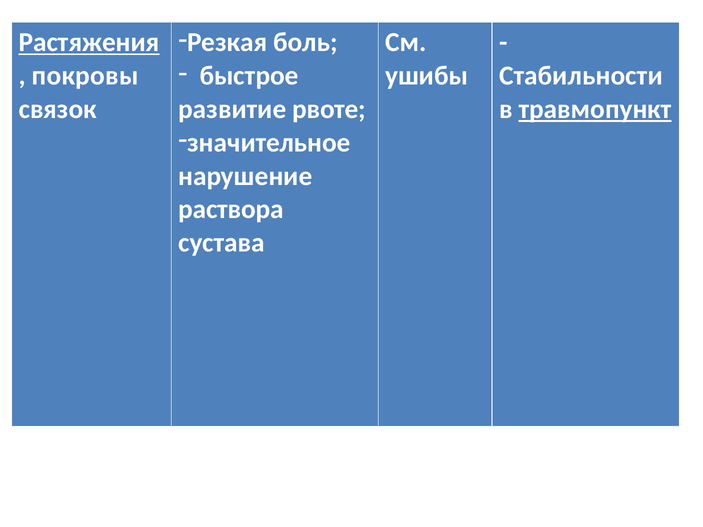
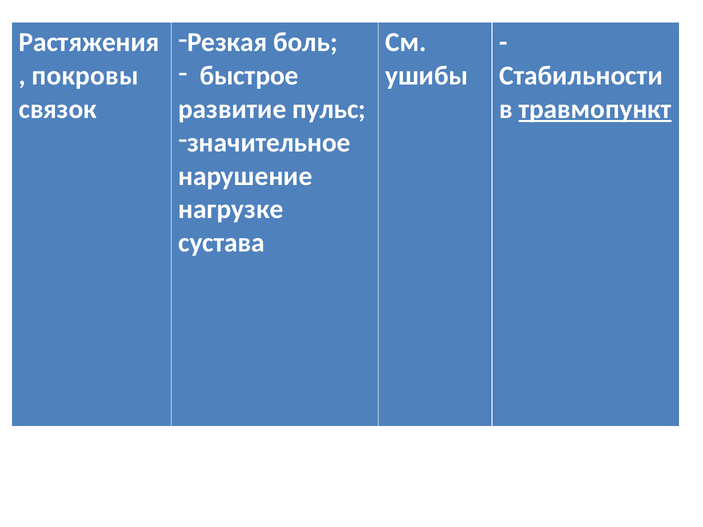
Растяжения underline: present -> none
рвоте: рвоте -> пульс
раствора: раствора -> нагрузке
